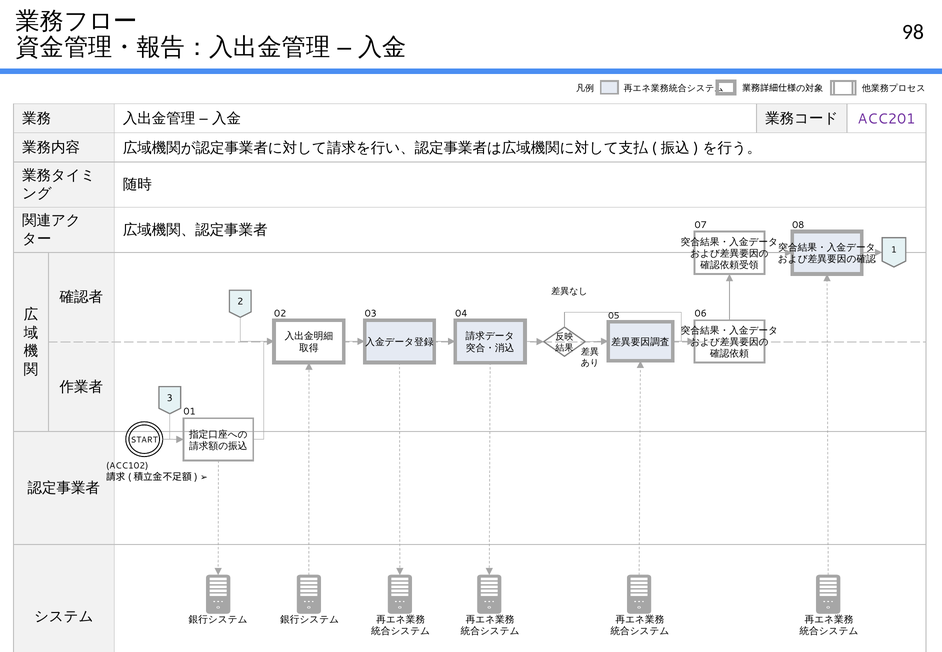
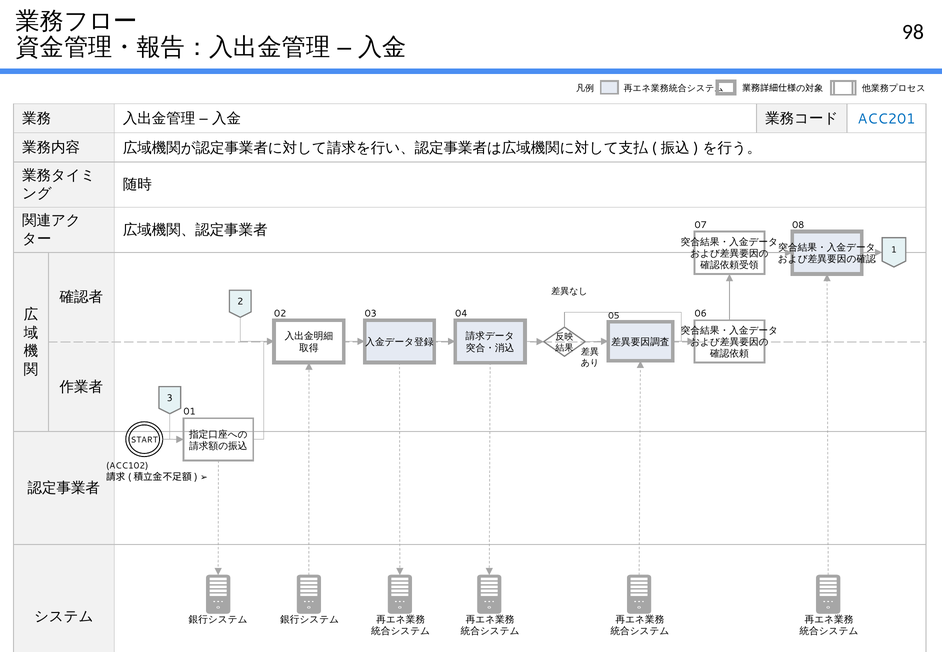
ACC201 colour: purple -> blue
